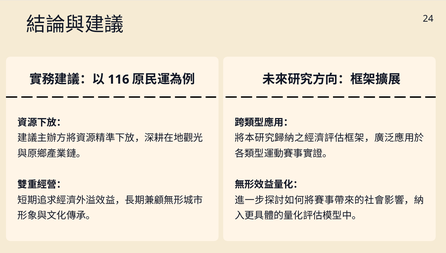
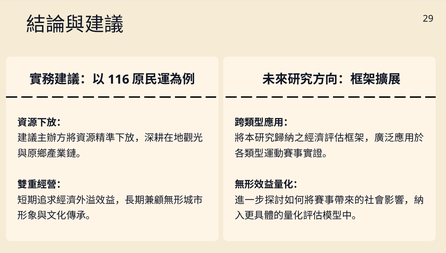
24: 24 -> 29
